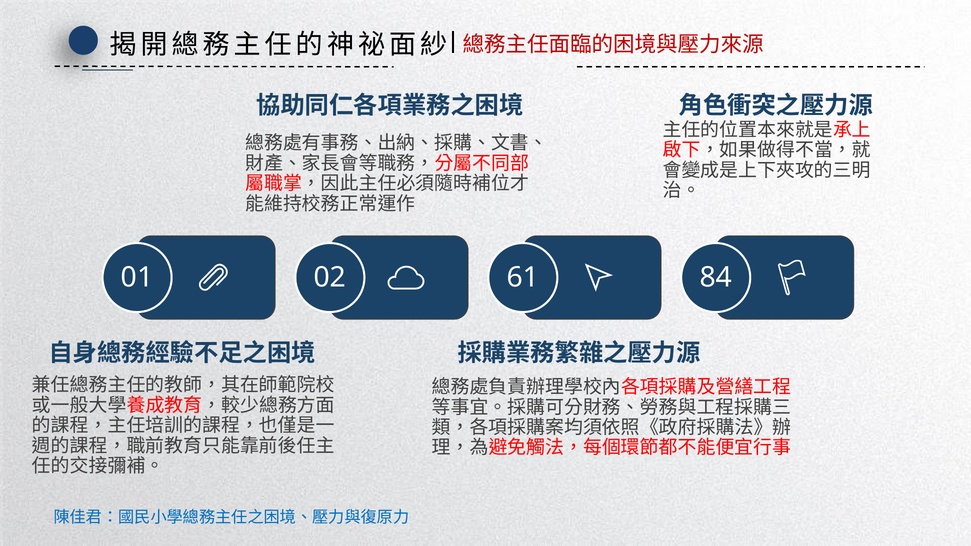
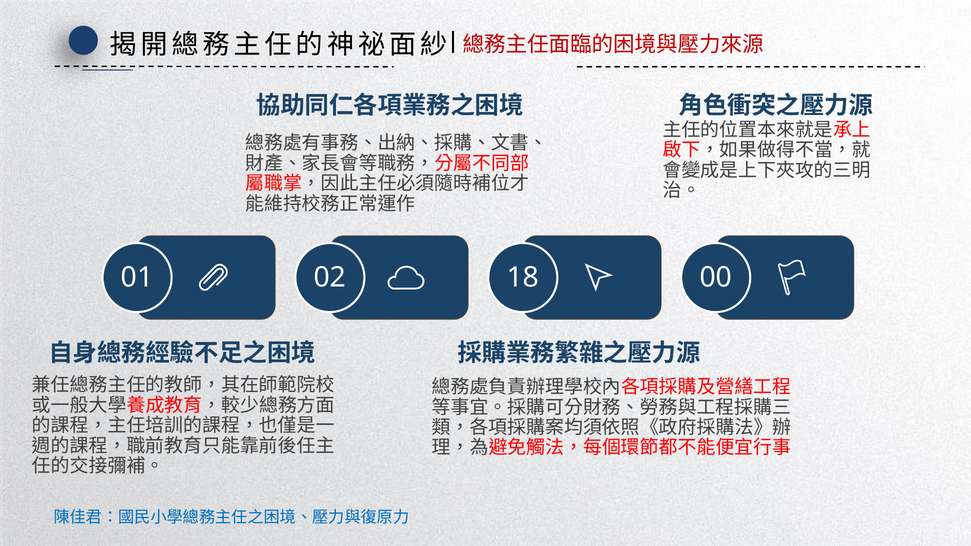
61: 61 -> 18
84: 84 -> 00
